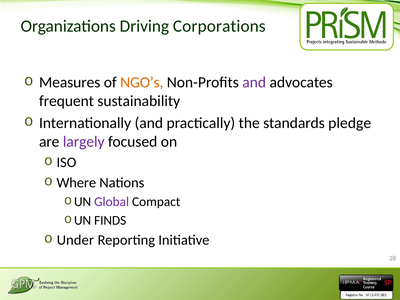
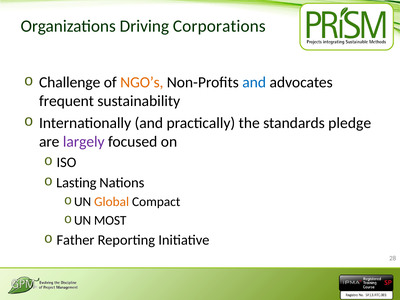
Measures: Measures -> Challenge
and at (254, 82) colour: purple -> blue
Where: Where -> Lasting
Global colour: purple -> orange
FINDS: FINDS -> MOST
Under: Under -> Father
